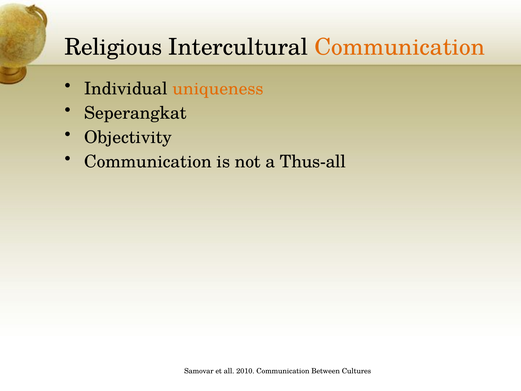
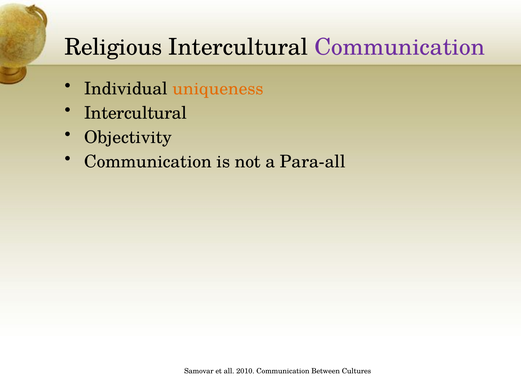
Communication at (400, 47) colour: orange -> purple
Seperangkat at (135, 113): Seperangkat -> Intercultural
Thus-all: Thus-all -> Para-all
